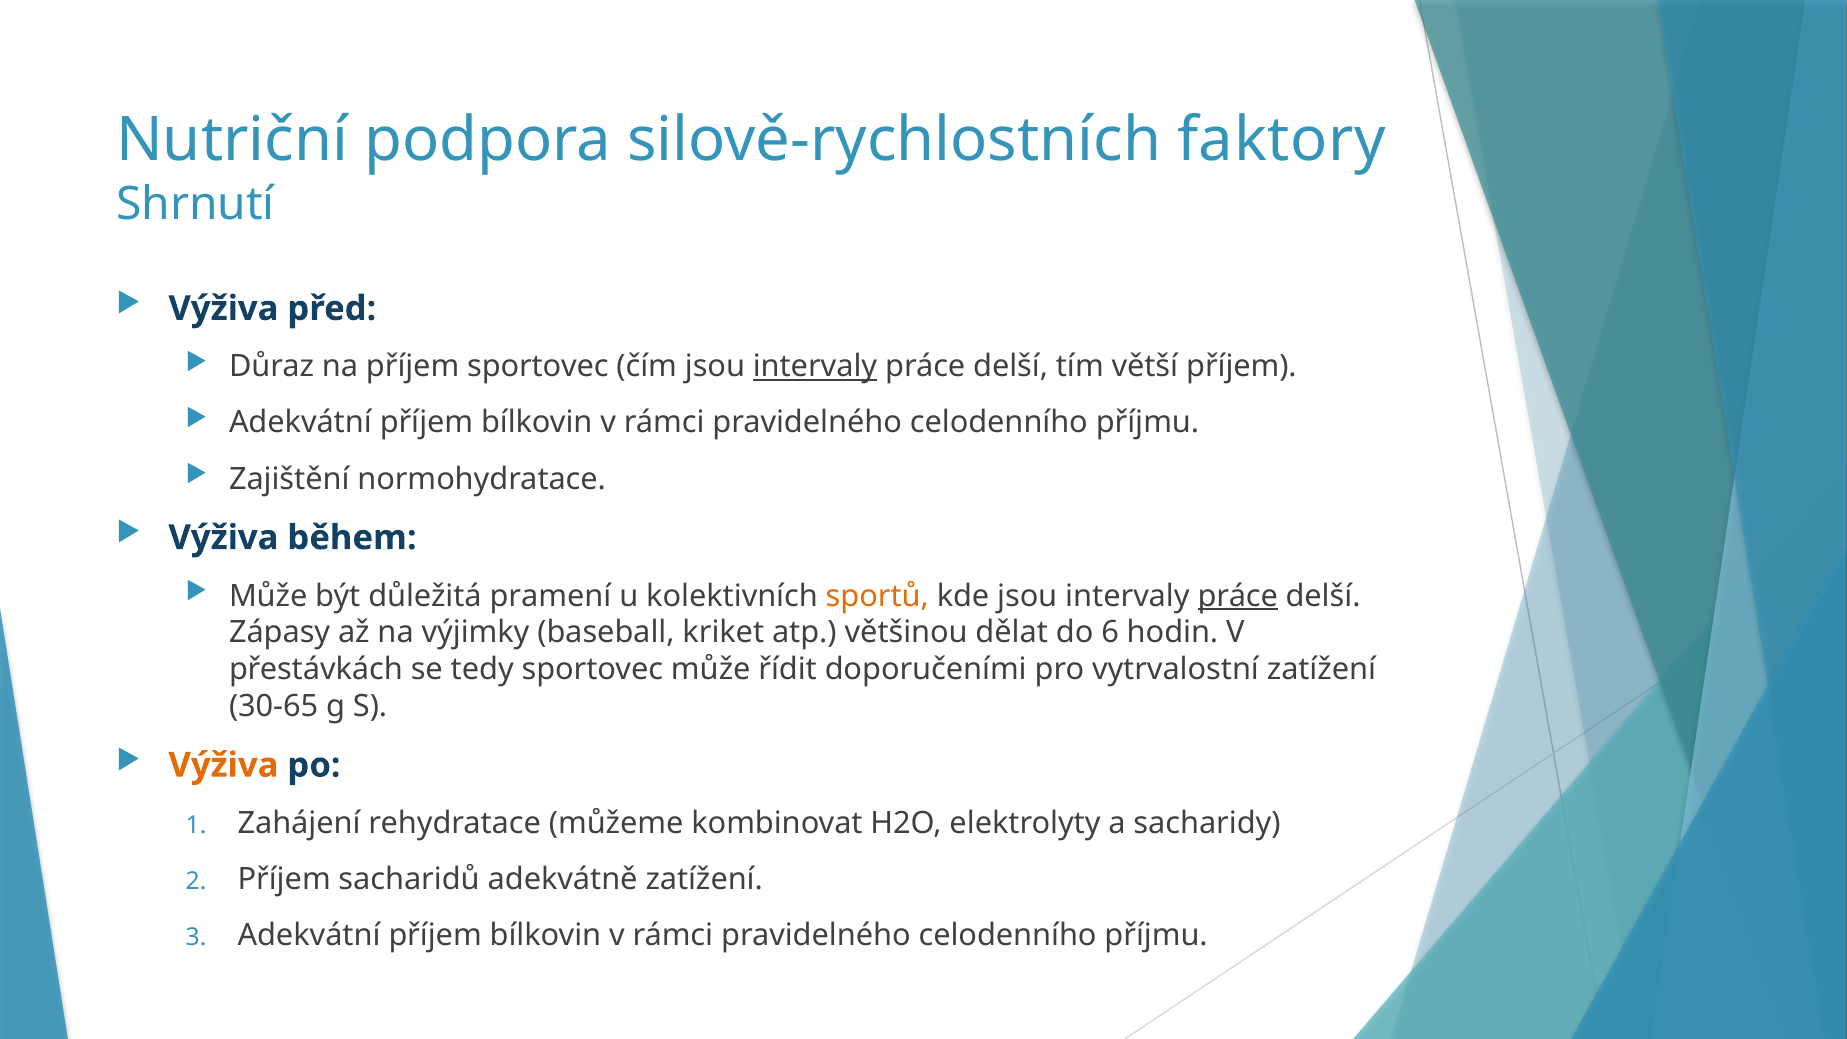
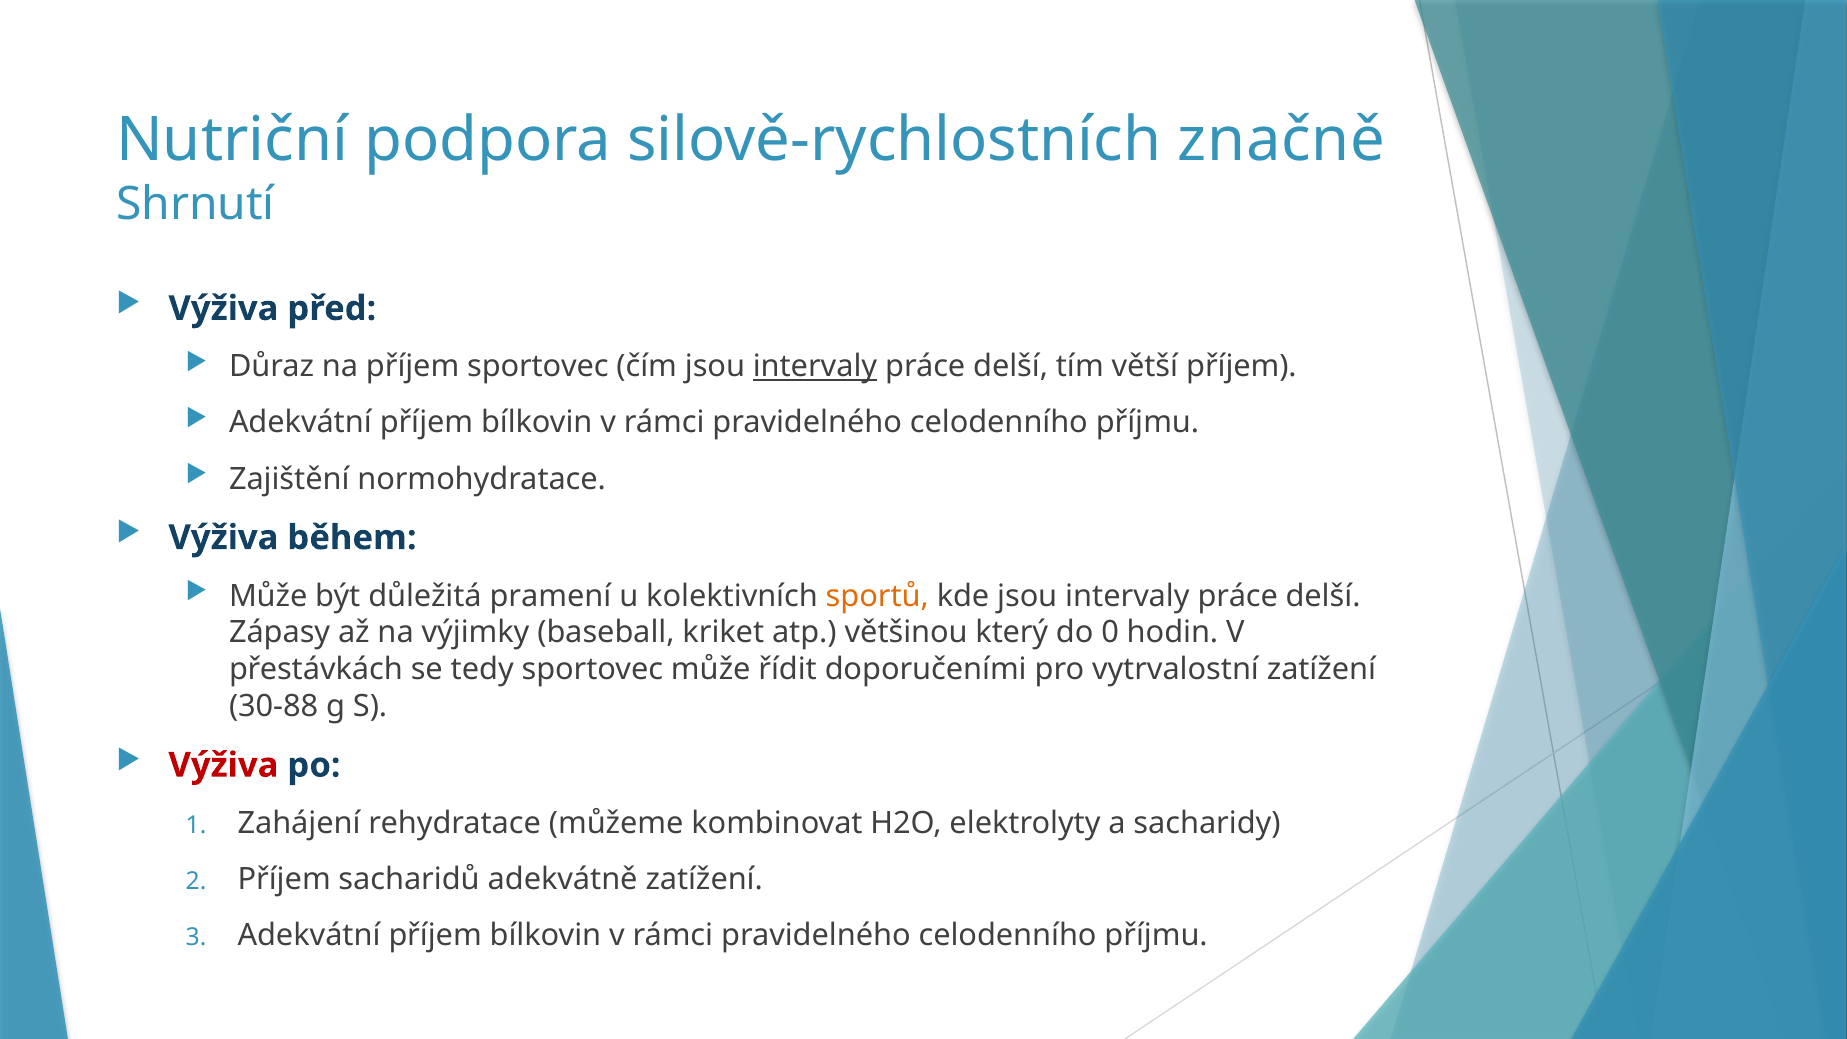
faktory: faktory -> značně
práce at (1238, 596) underline: present -> none
dělat: dělat -> který
6: 6 -> 0
30-65: 30-65 -> 30-88
Výživa at (223, 765) colour: orange -> red
